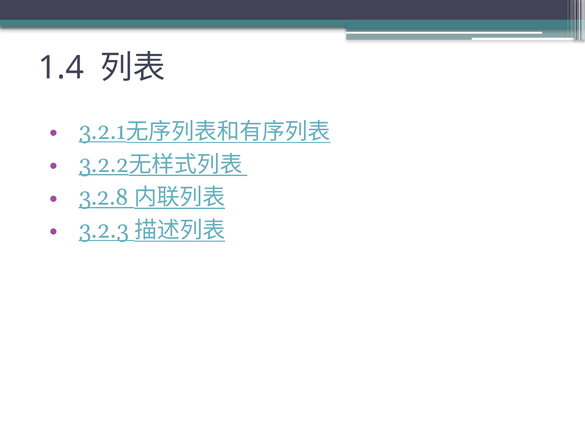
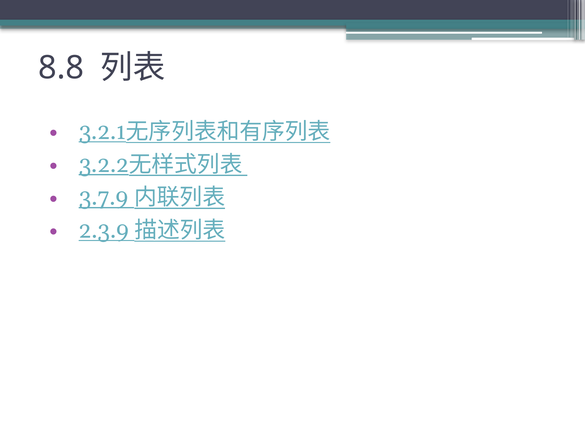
1.4: 1.4 -> 8.8
3.2.8: 3.2.8 -> 3.7.9
3.2.3: 3.2.3 -> 2.3.9
